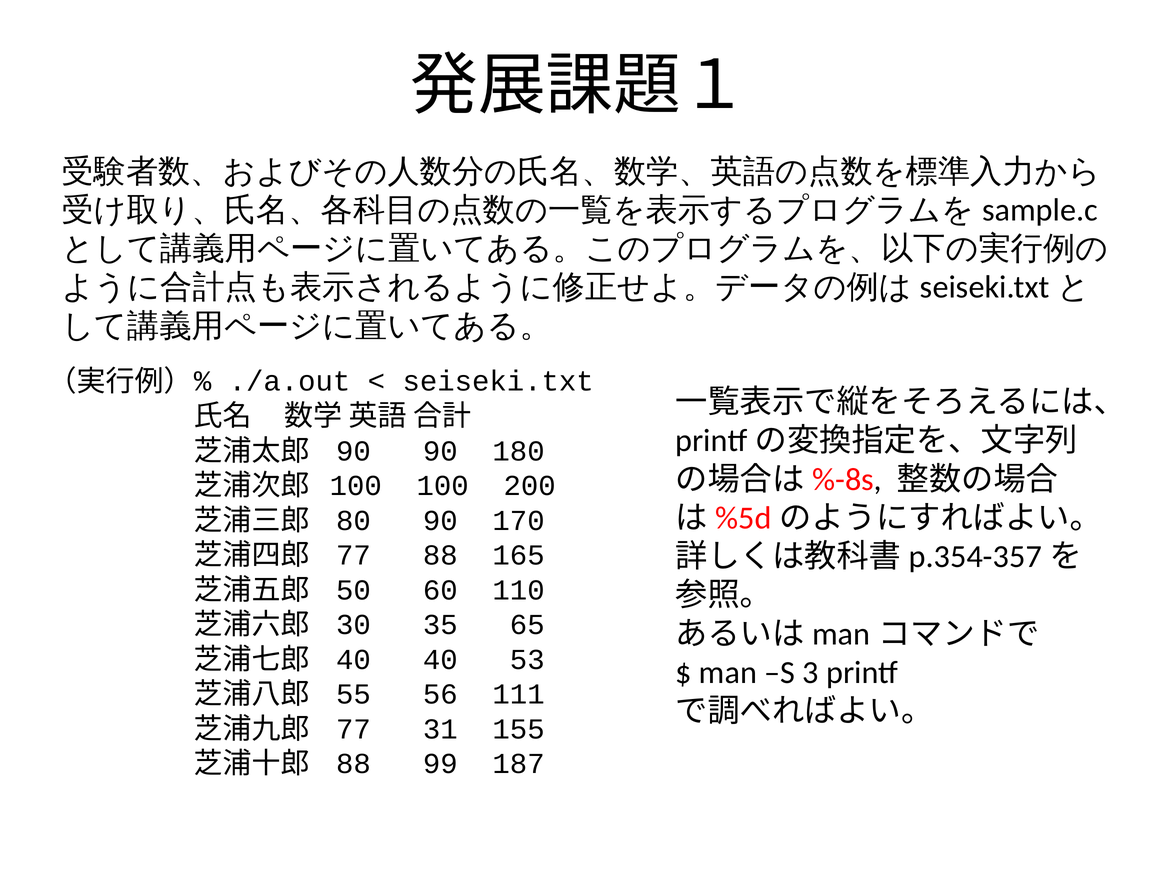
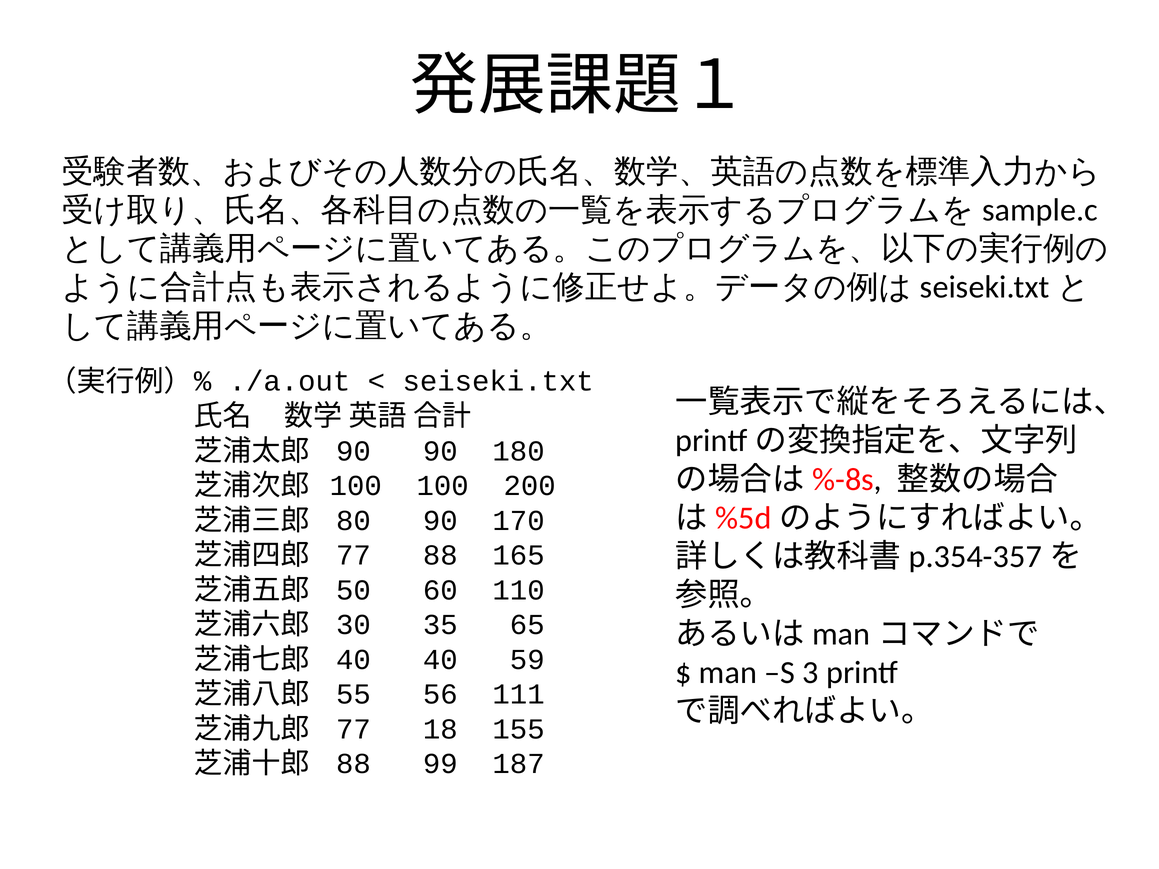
53: 53 -> 59
31: 31 -> 18
